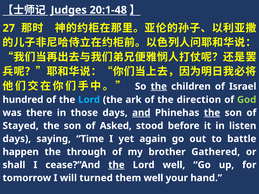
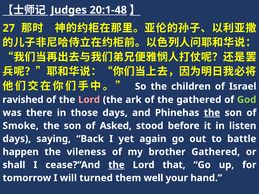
the at (159, 87) underline: present -> none
hundred: hundred -> ravished
Lord at (89, 100) colour: light blue -> pink
the direction: direction -> gathered
and underline: present -> none
Stayed: Stayed -> Smoke
Time: Time -> Back
through: through -> vileness
Lord well: well -> that
